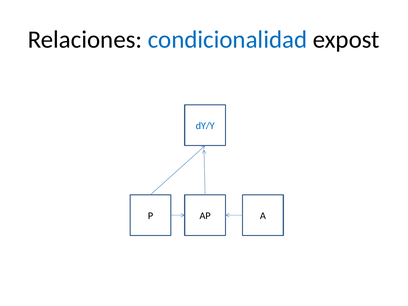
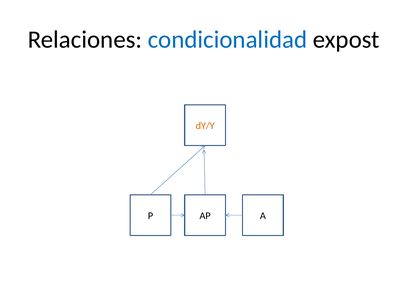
dY/Y colour: blue -> orange
